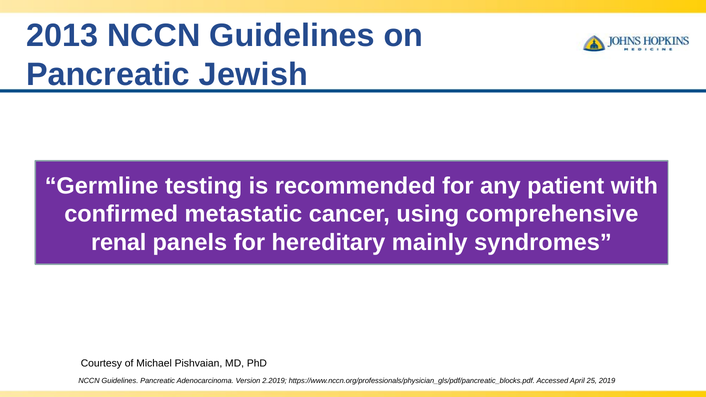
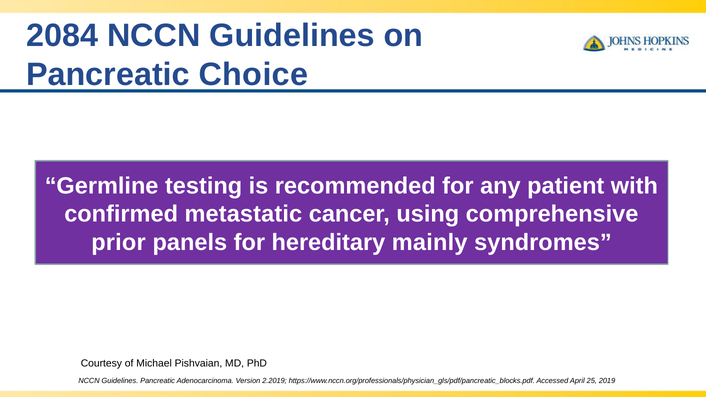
2013: 2013 -> 2084
Jewish: Jewish -> Choice
renal: renal -> prior
